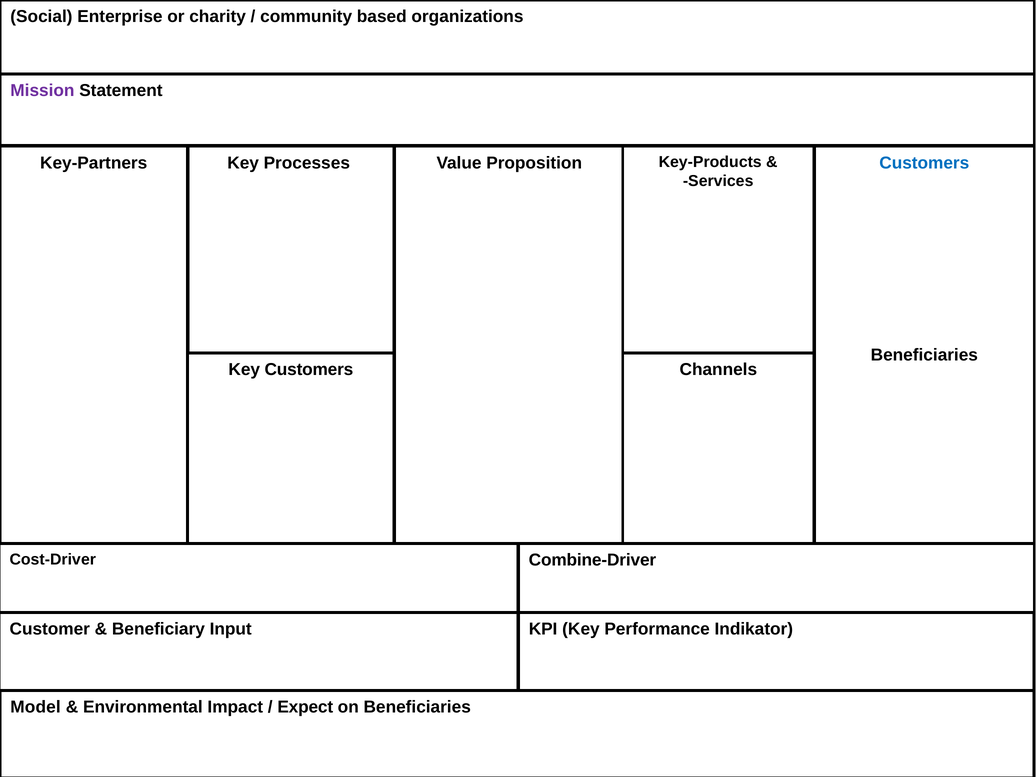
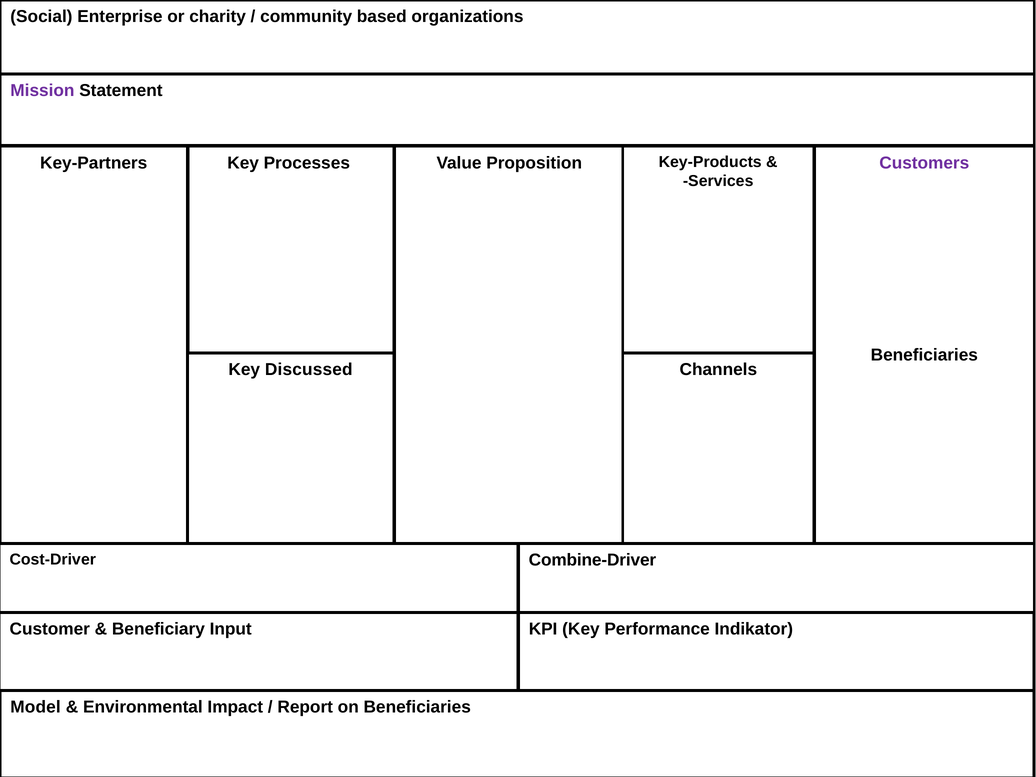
Customers at (924, 163) colour: blue -> purple
Key Customers: Customers -> Discussed
Expect: Expect -> Report
